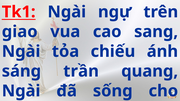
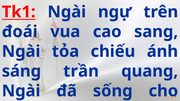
giao: giao -> đoái
